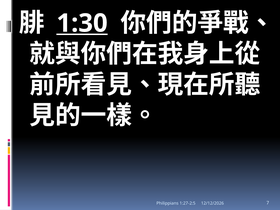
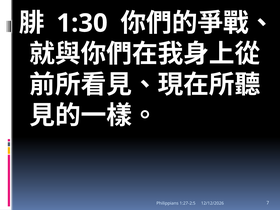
1:30 underline: present -> none
